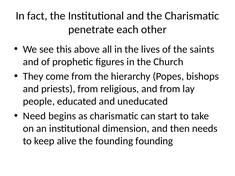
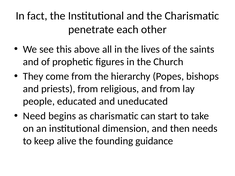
founding founding: founding -> guidance
